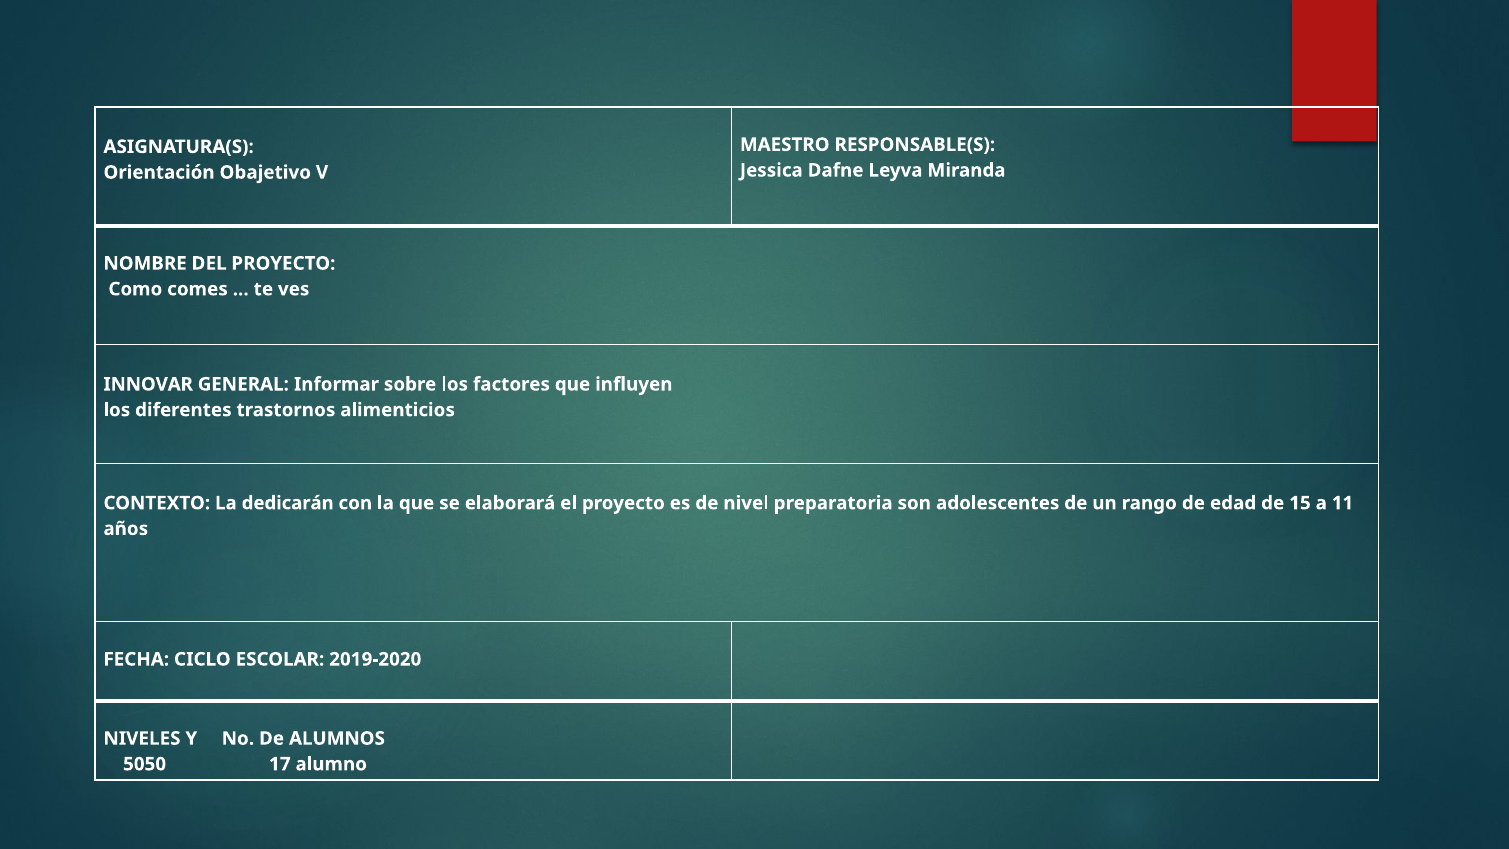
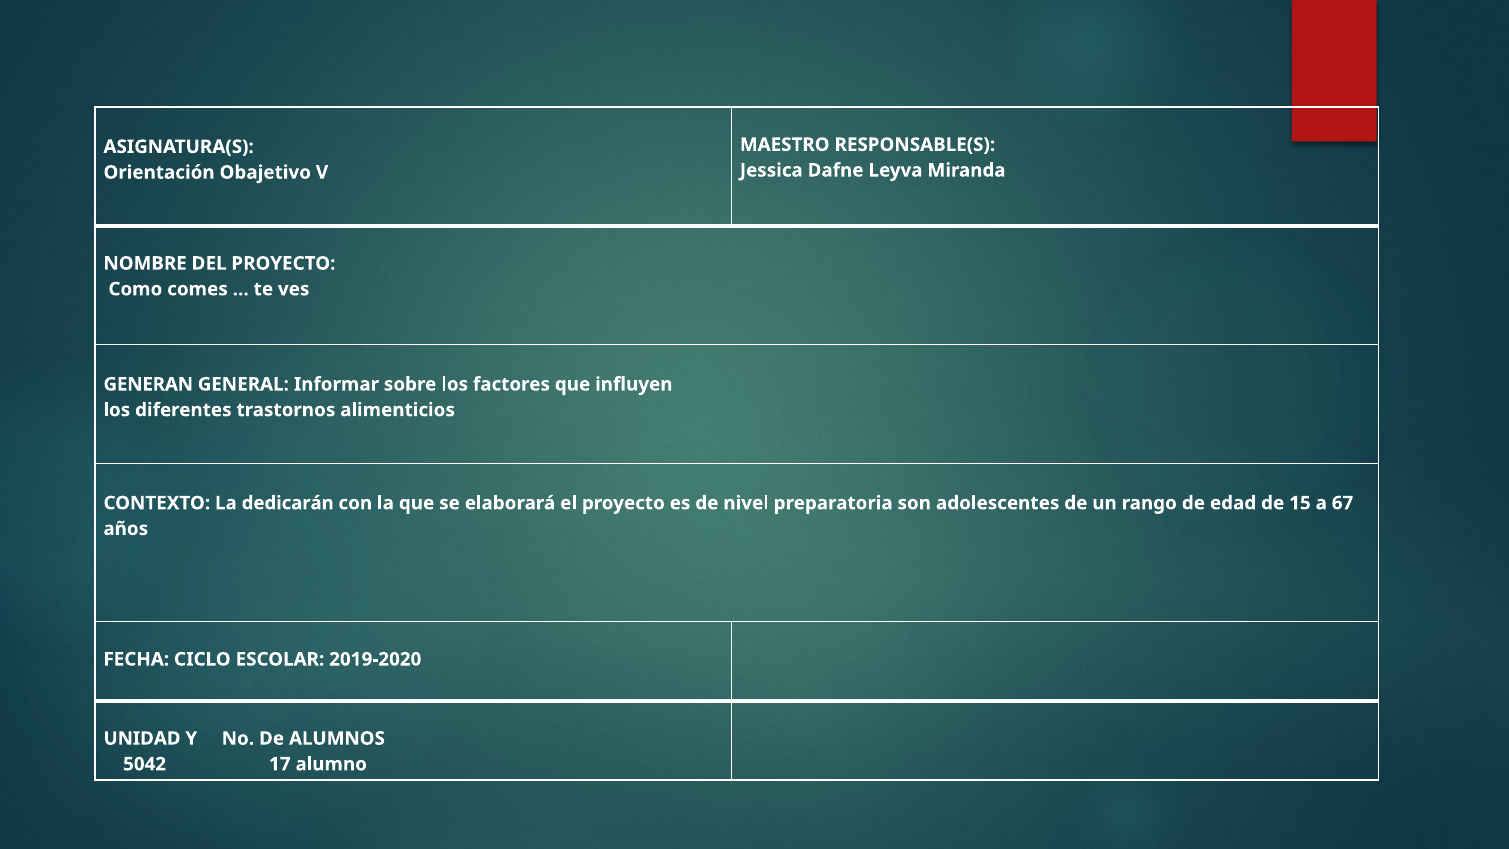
INNOVAR: INNOVAR -> GENERAN
11: 11 -> 67
NIVELES: NIVELES -> UNIDAD
5050: 5050 -> 5042
